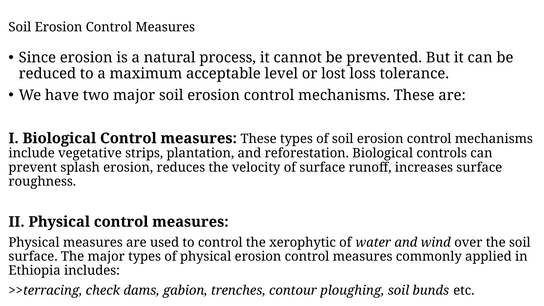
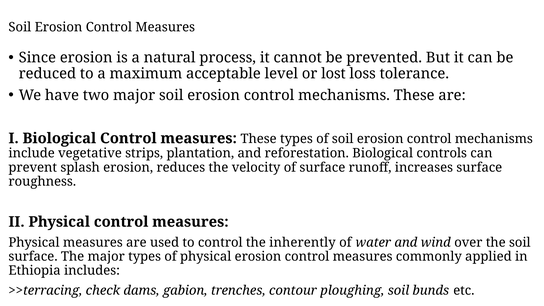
xerophytic: xerophytic -> inherently
